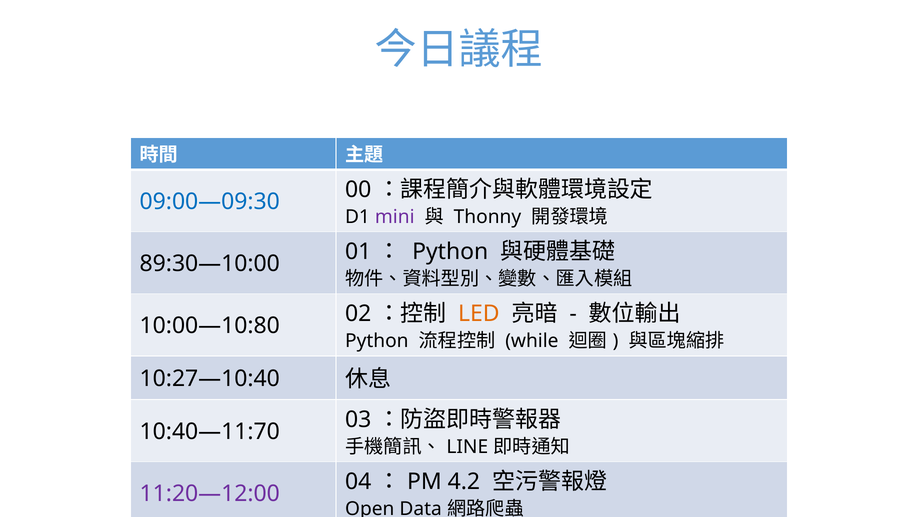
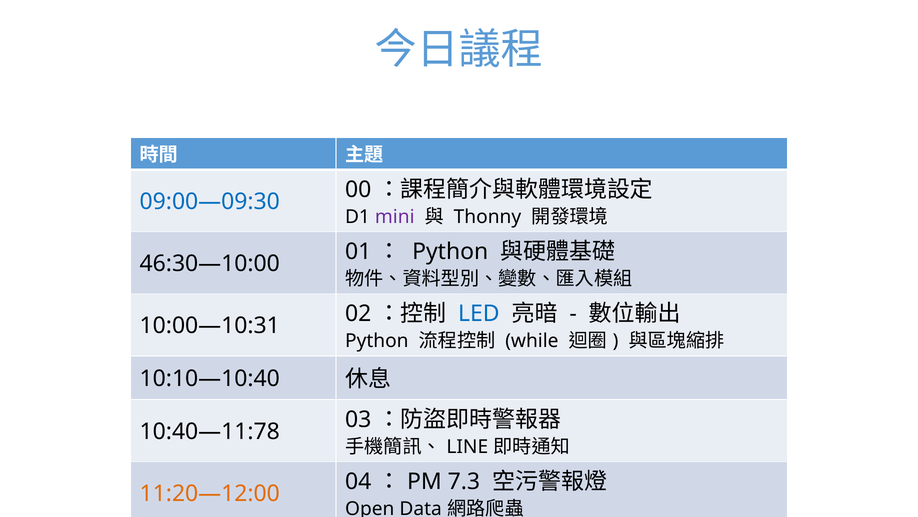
89:30—10:00: 89:30—10:00 -> 46:30—10:00
LED colour: orange -> blue
10:00—10:80: 10:00—10:80 -> 10:00—10:31
10:27—10:40: 10:27—10:40 -> 10:10—10:40
10:40—11:70: 10:40—11:70 -> 10:40—11:78
4.2: 4.2 -> 7.3
11:20—12:00 colour: purple -> orange
